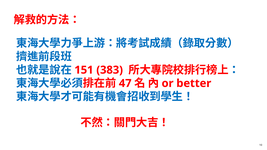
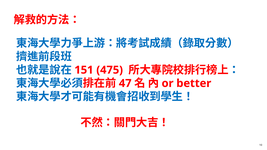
383: 383 -> 475
